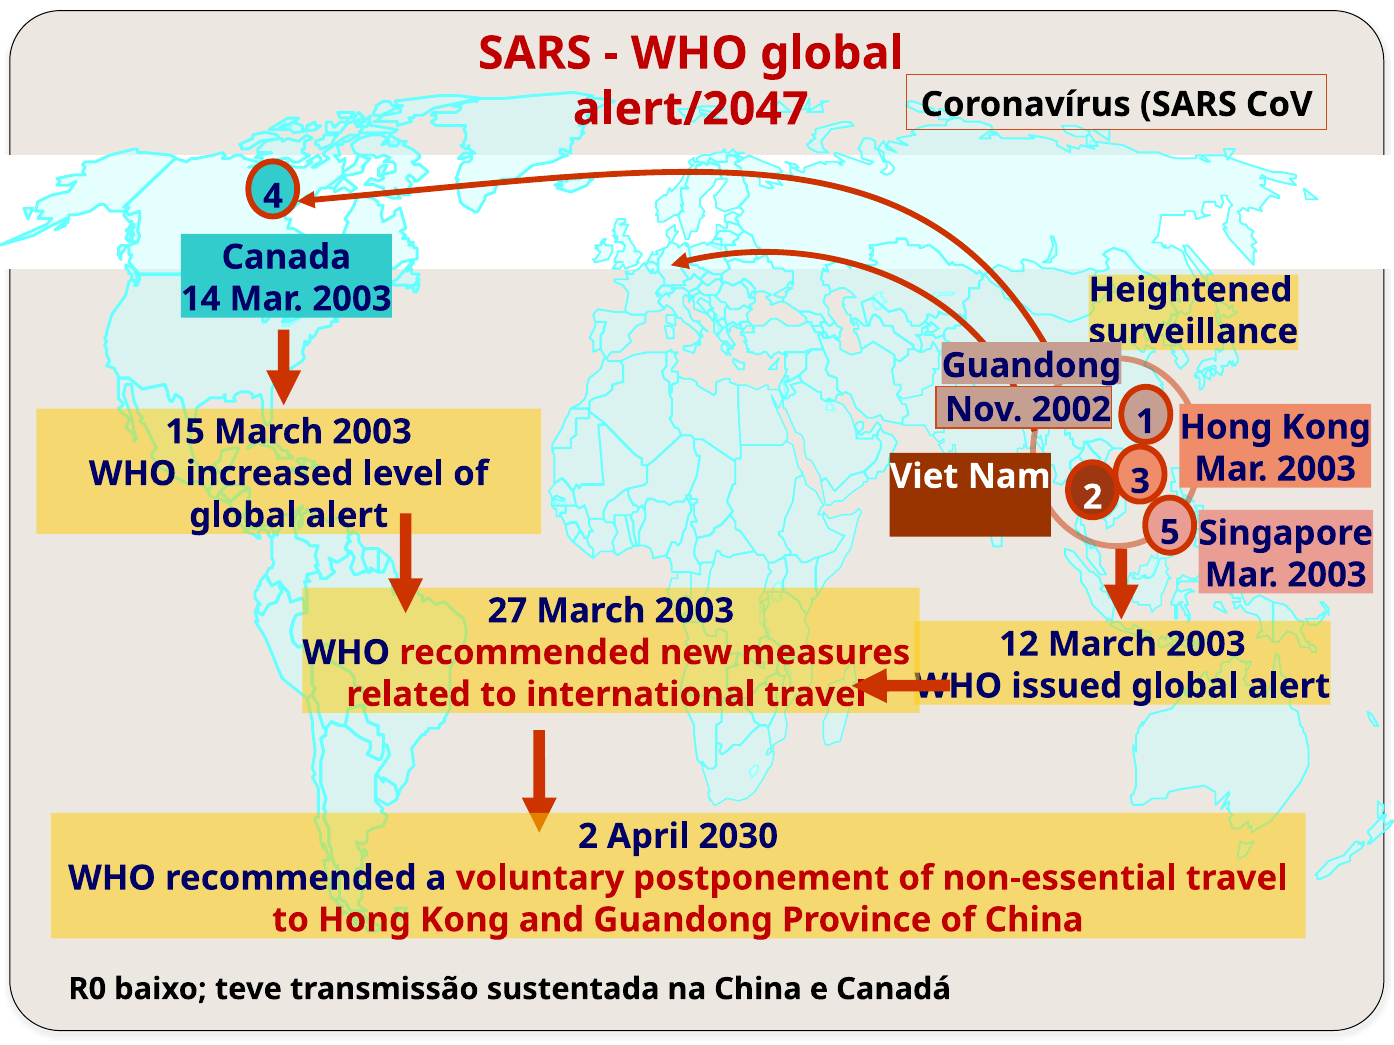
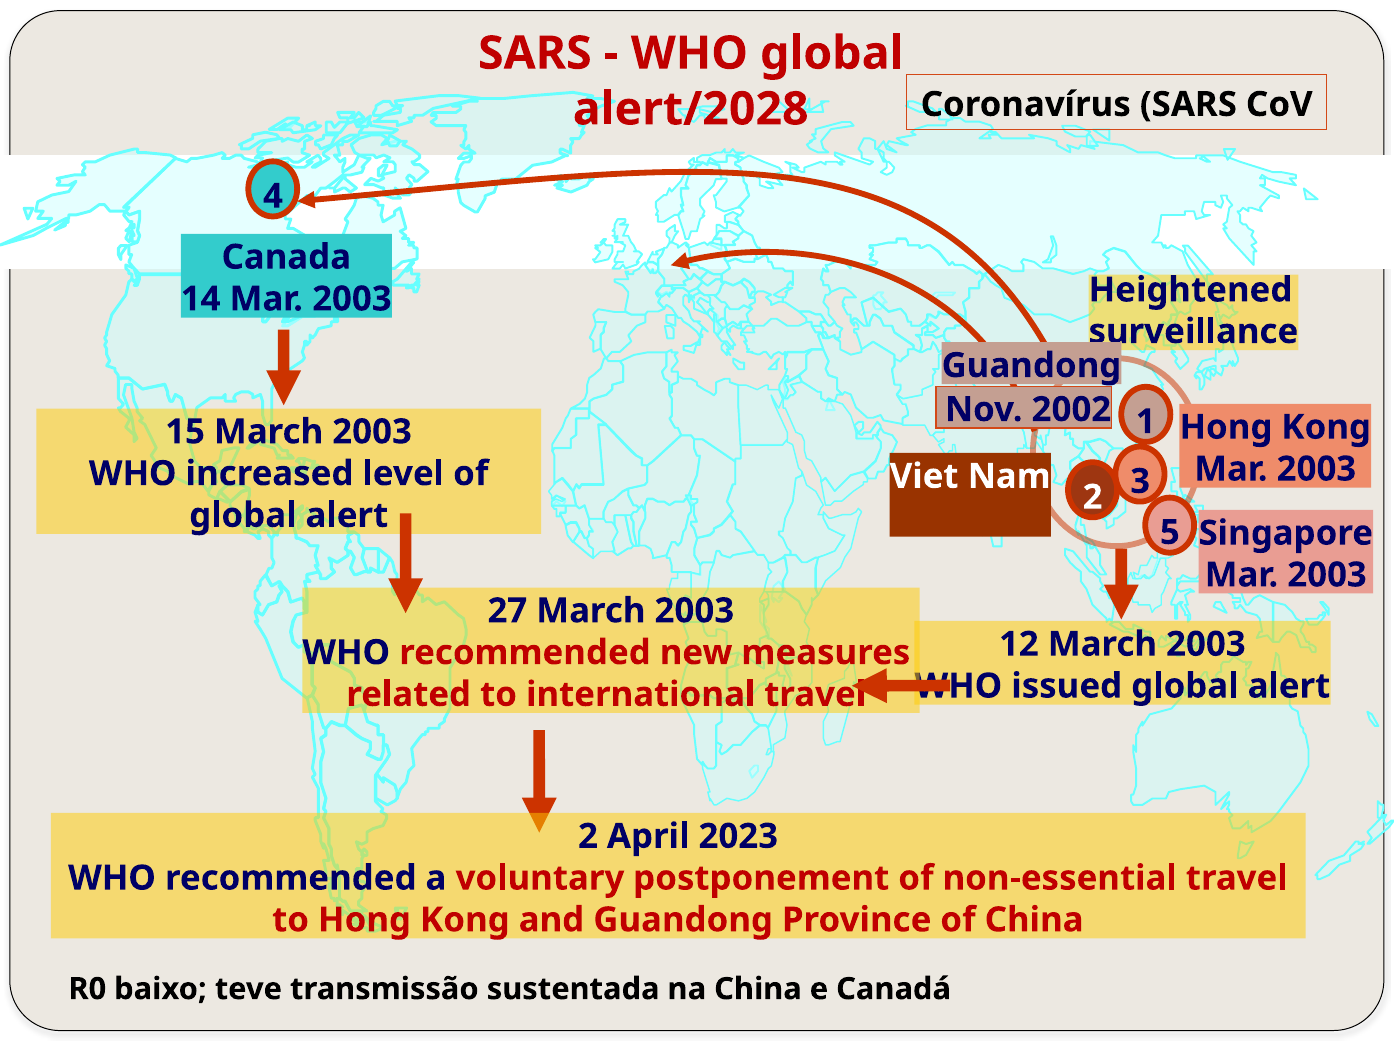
alert/2047: alert/2047 -> alert/2028
2030: 2030 -> 2023
